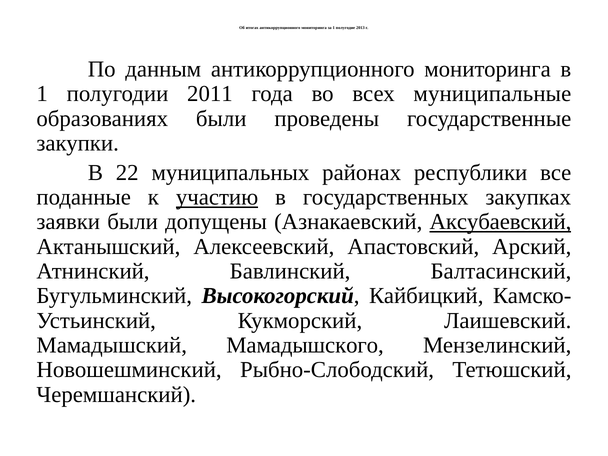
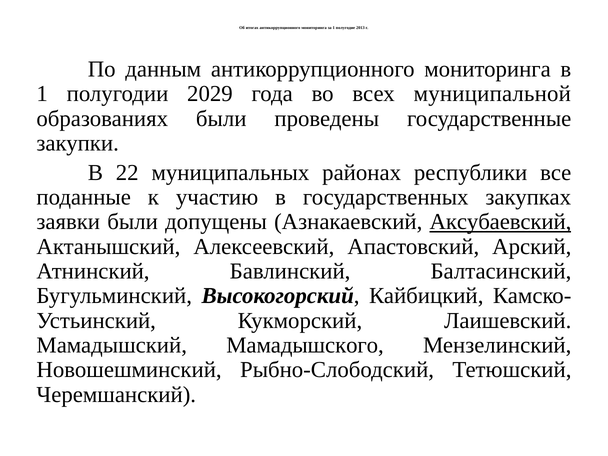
2011: 2011 -> 2029
муниципальные: муниципальные -> муниципальной
участию underline: present -> none
